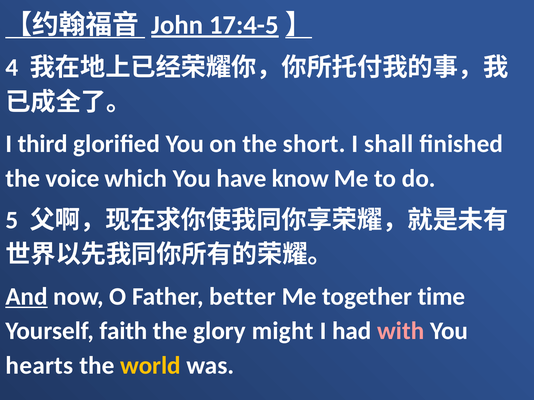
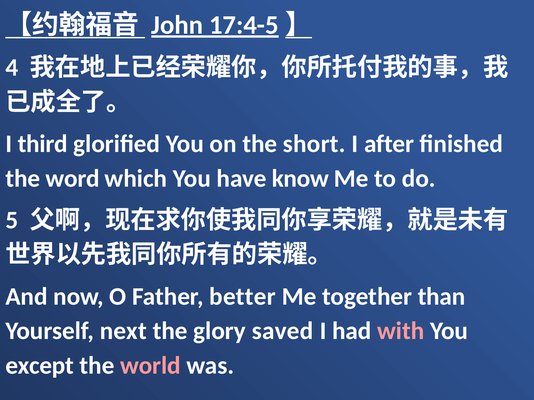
shall: shall -> after
voice: voice -> word
And underline: present -> none
time: time -> than
faith: faith -> next
might: might -> saved
hearts: hearts -> except
world colour: yellow -> pink
